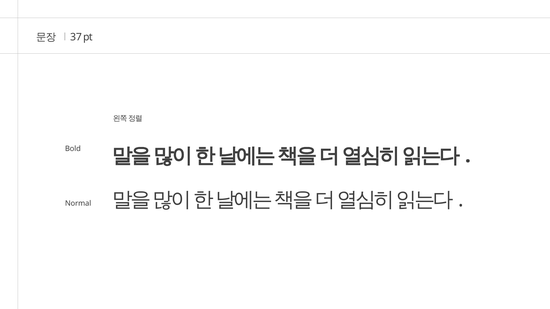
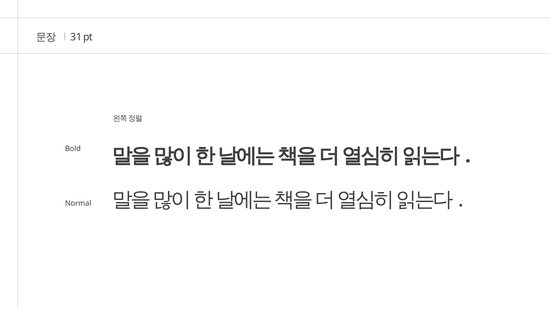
37: 37 -> 31
